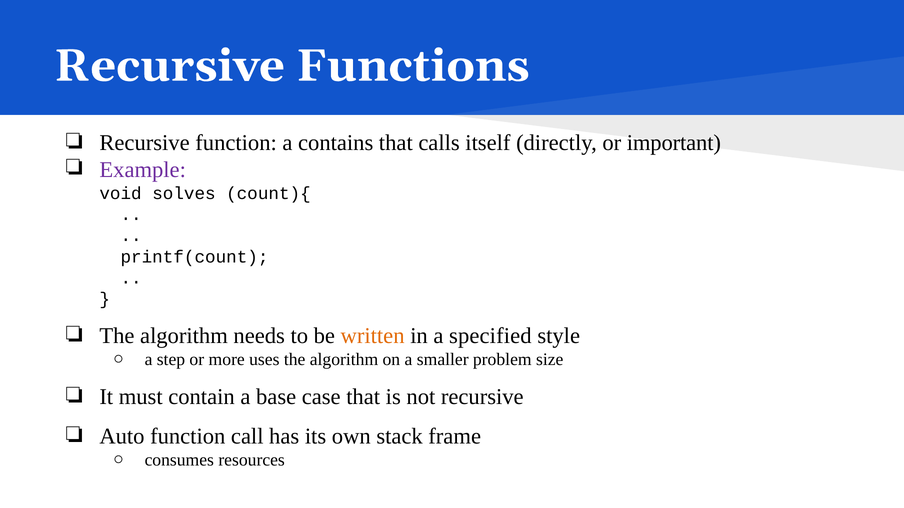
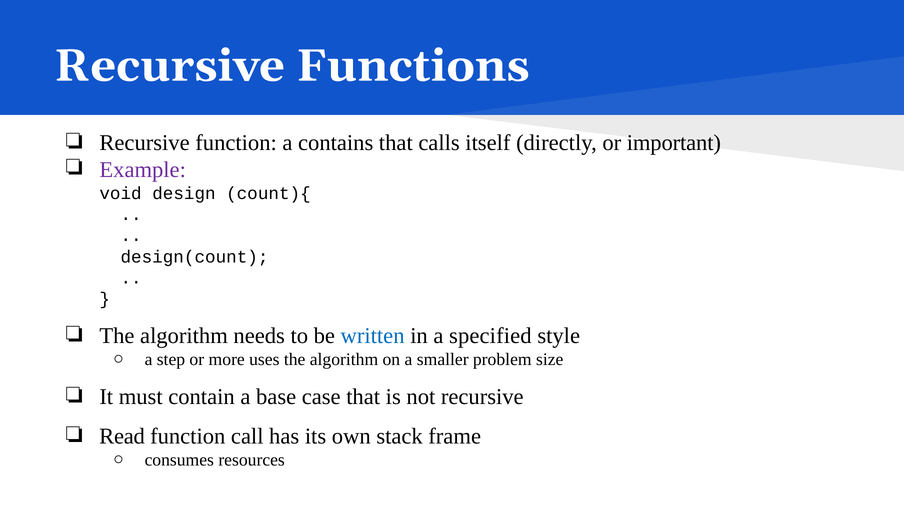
solves: solves -> design
printf(count: printf(count -> design(count
written colour: orange -> blue
Auto: Auto -> Read
